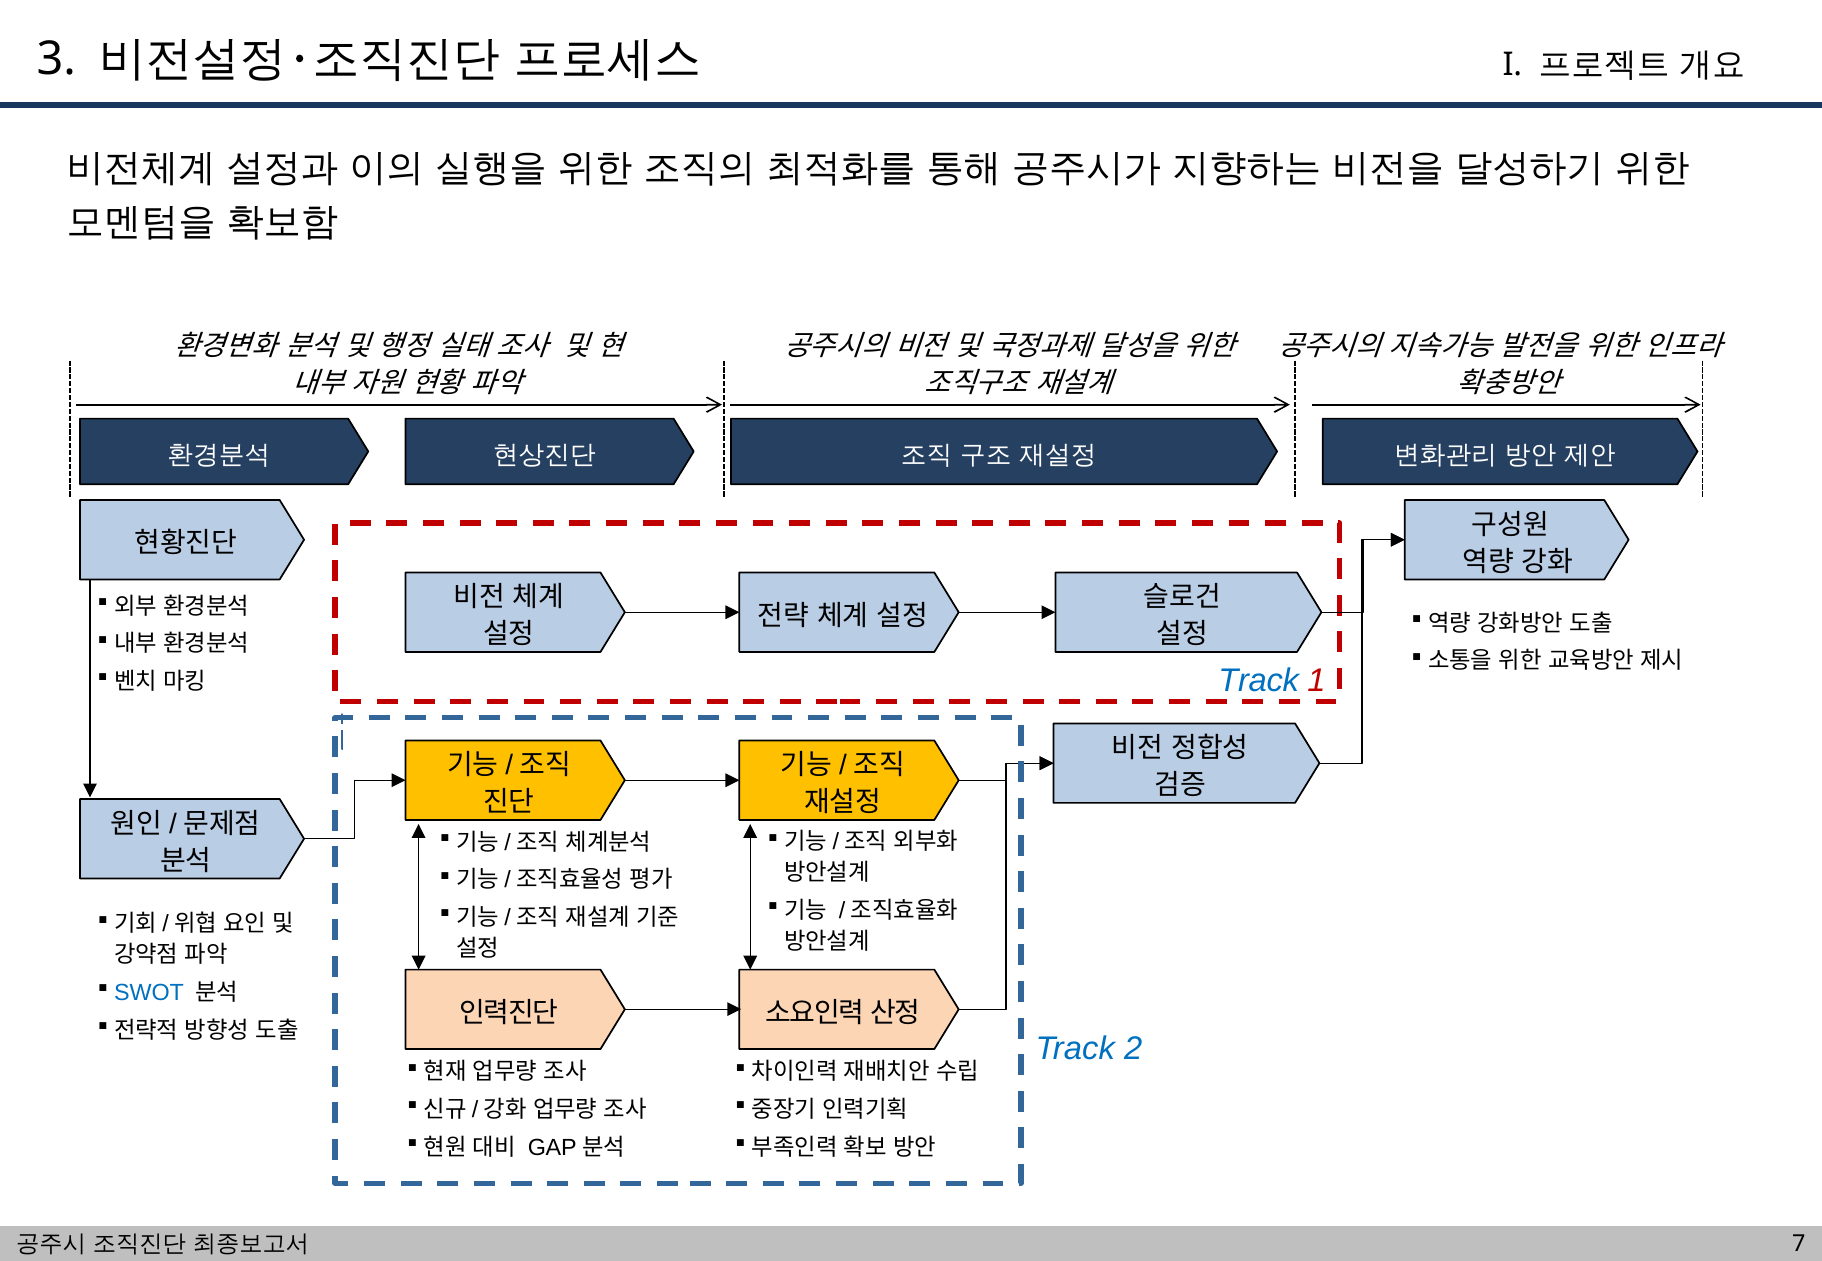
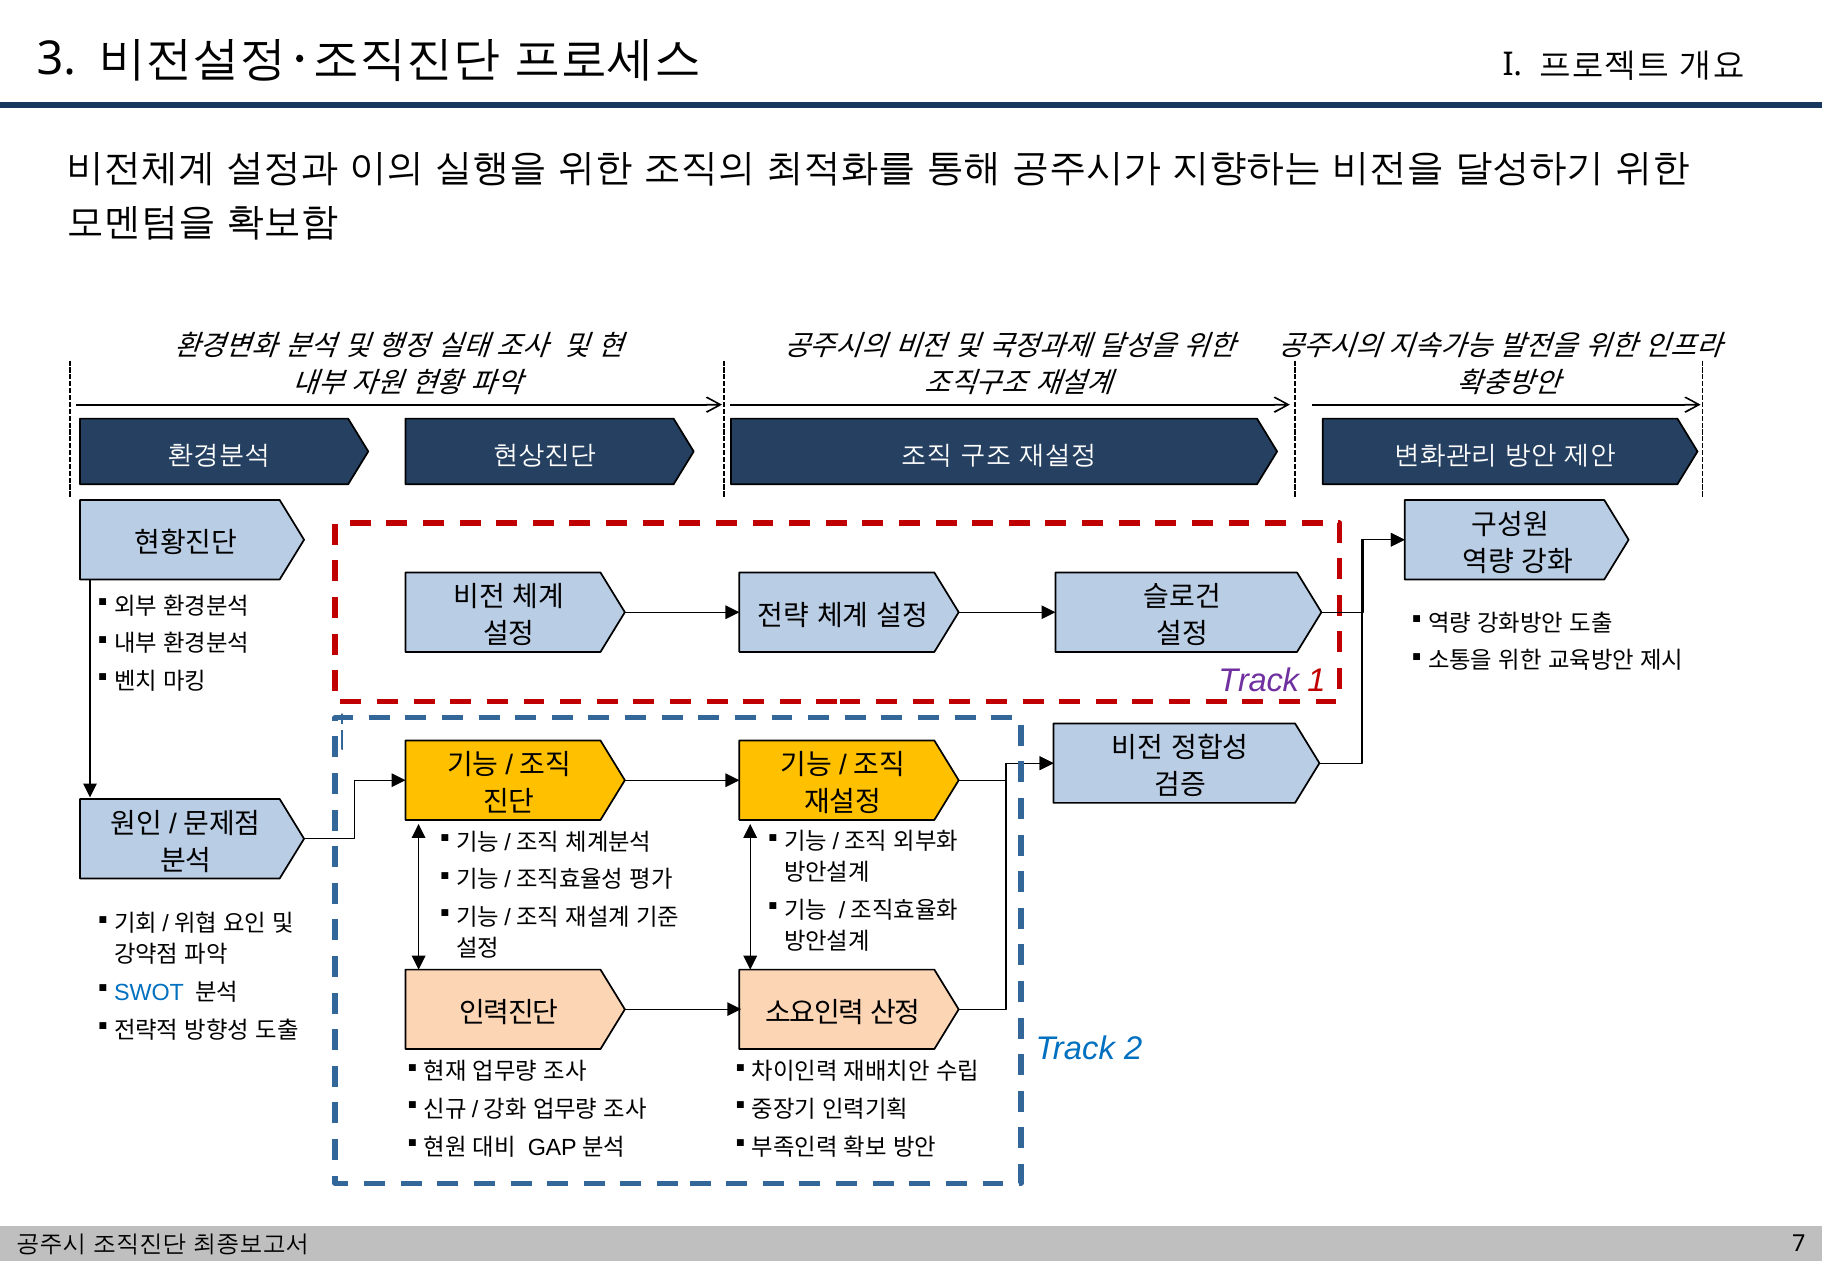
Track at (1259, 681) colour: blue -> purple
